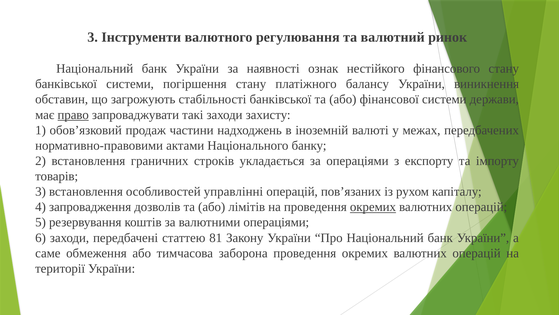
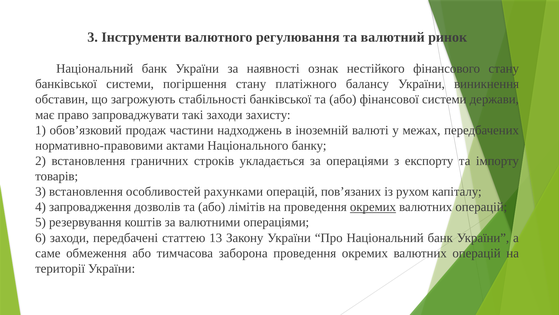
право underline: present -> none
управлінні: управлінні -> рахунками
81: 81 -> 13
